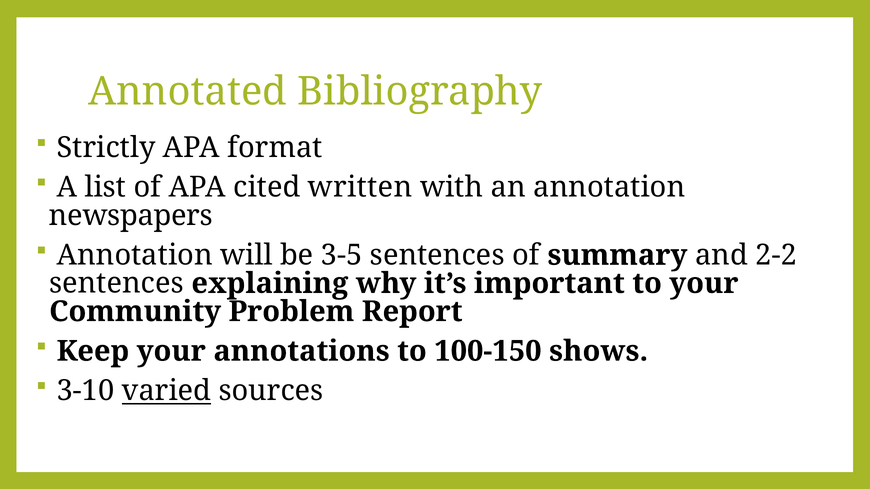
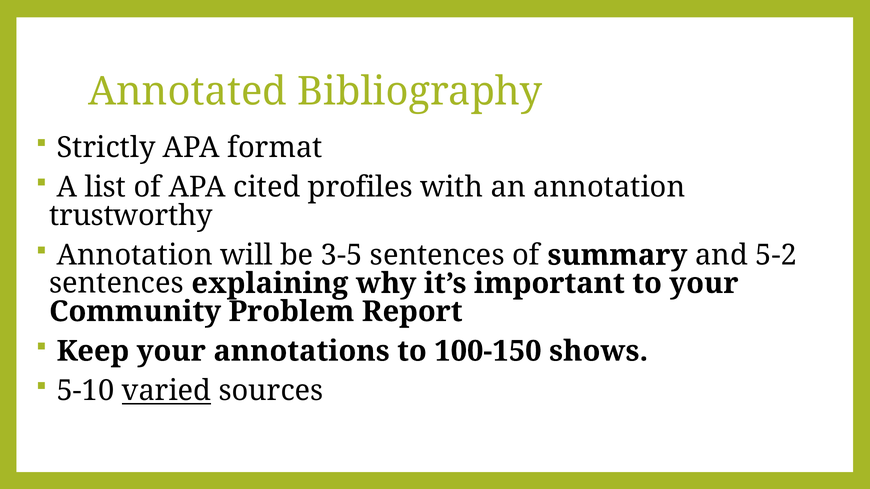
written: written -> profiles
newspapers: newspapers -> trustworthy
2-2: 2-2 -> 5-2
3-10: 3-10 -> 5-10
